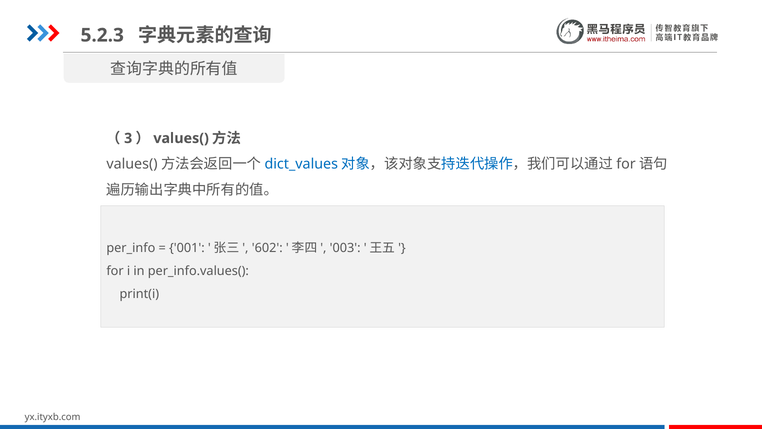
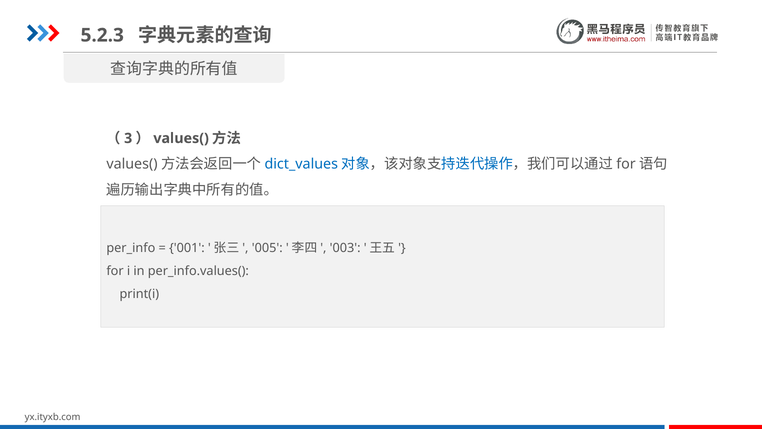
602: 602 -> 005
